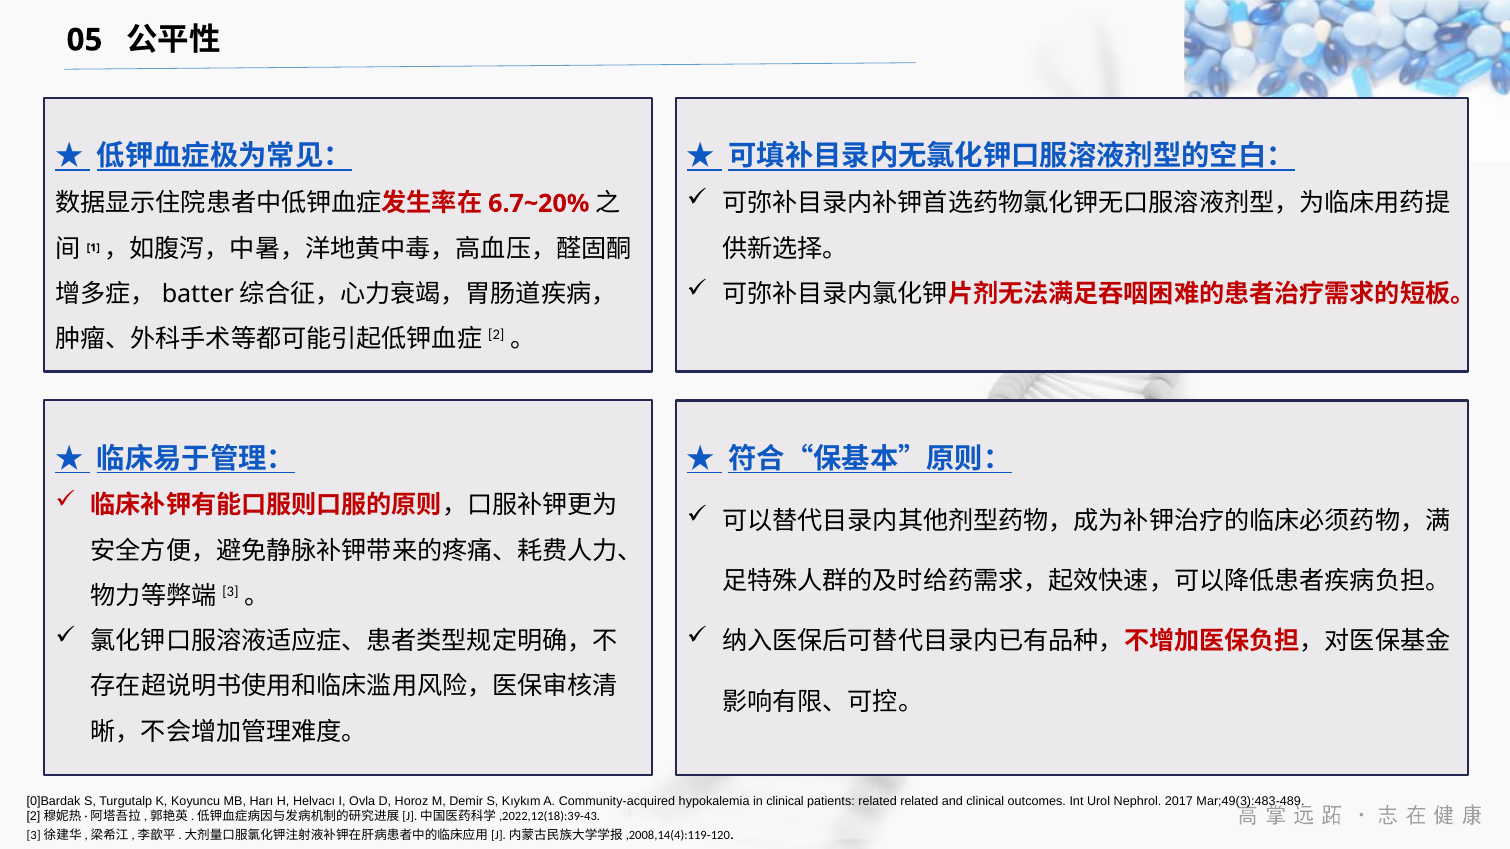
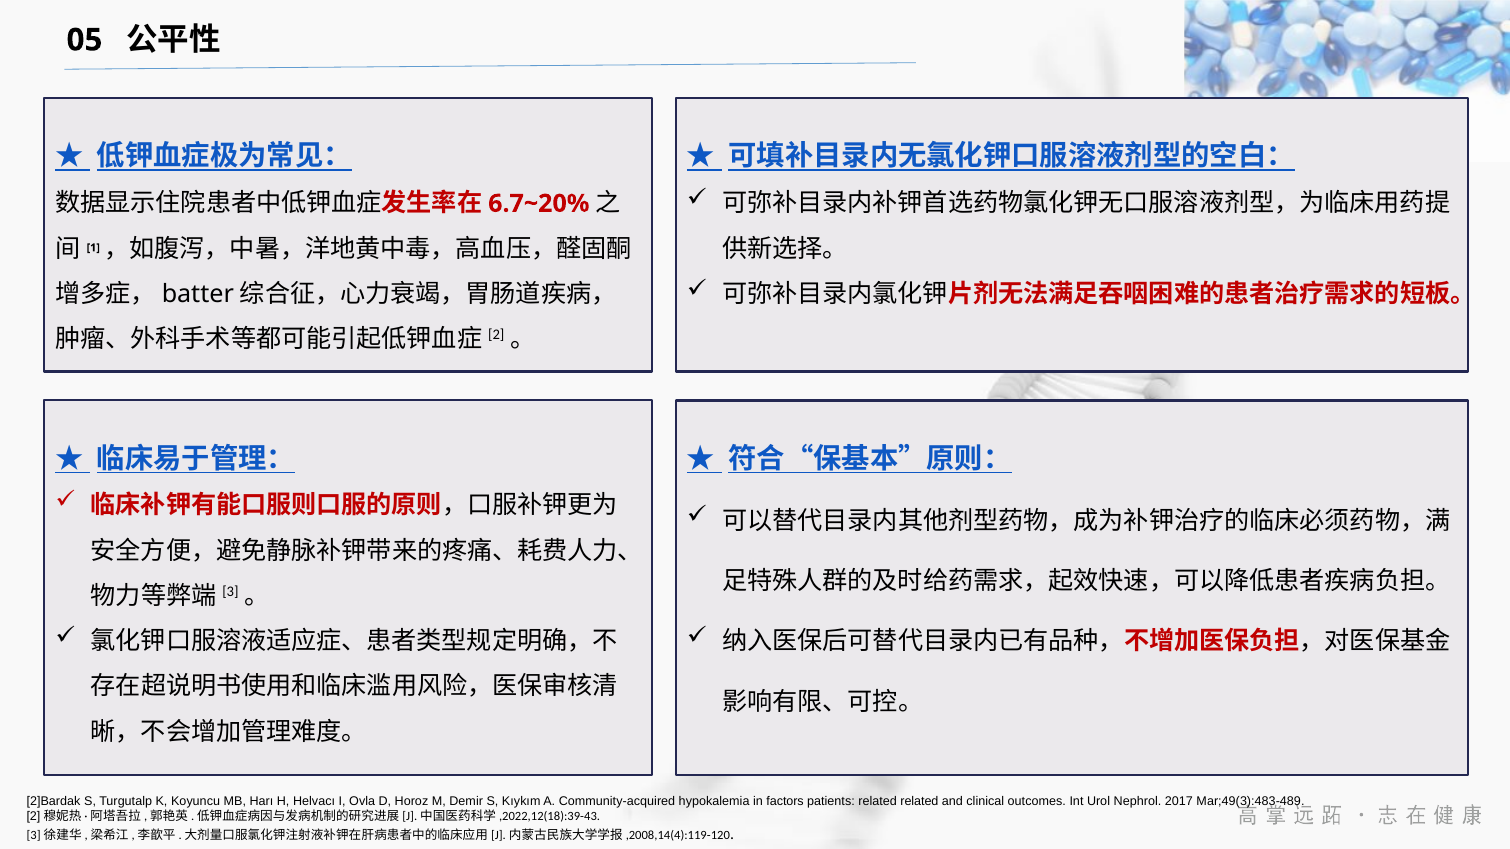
0]Bardak: 0]Bardak -> 2]Bardak
in clinical: clinical -> factors
